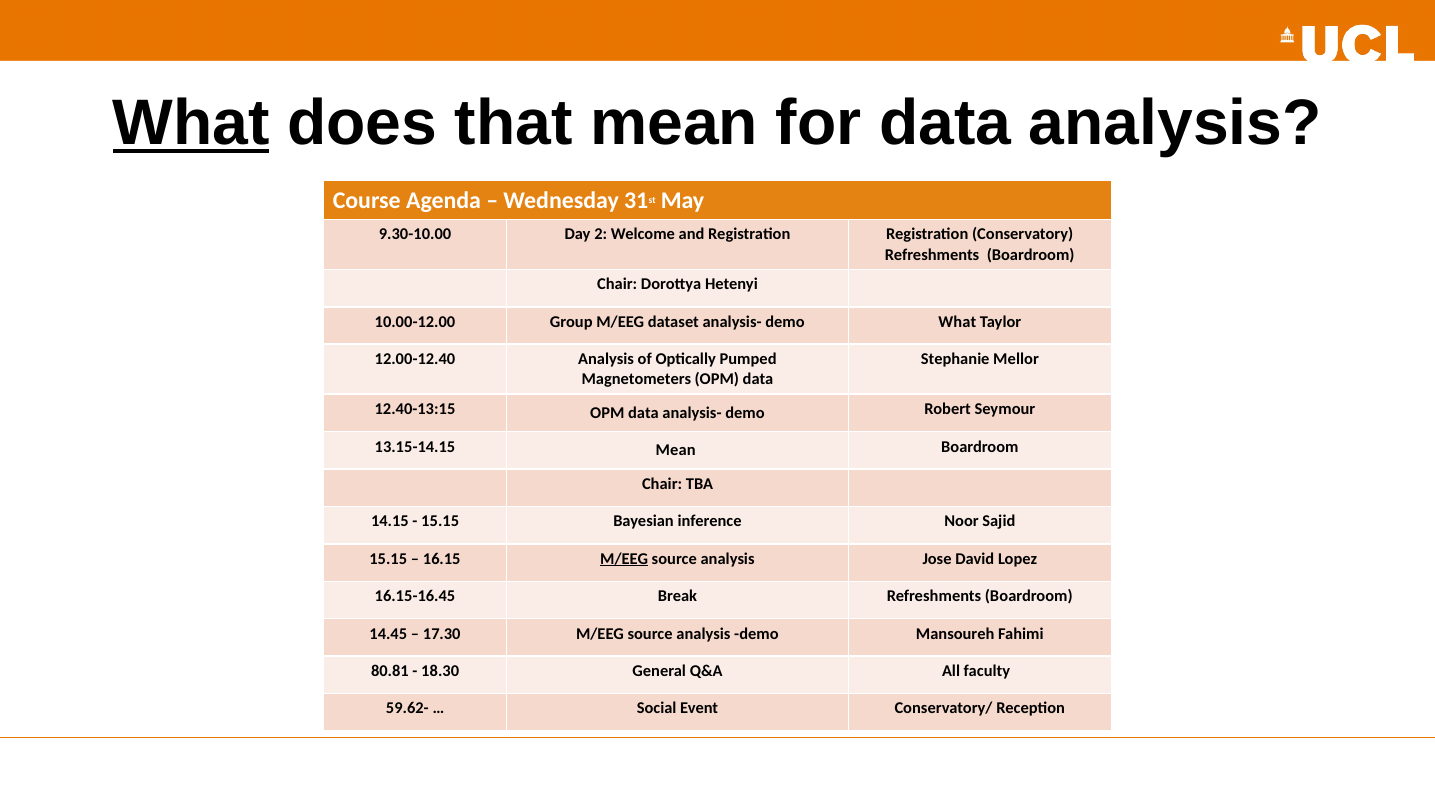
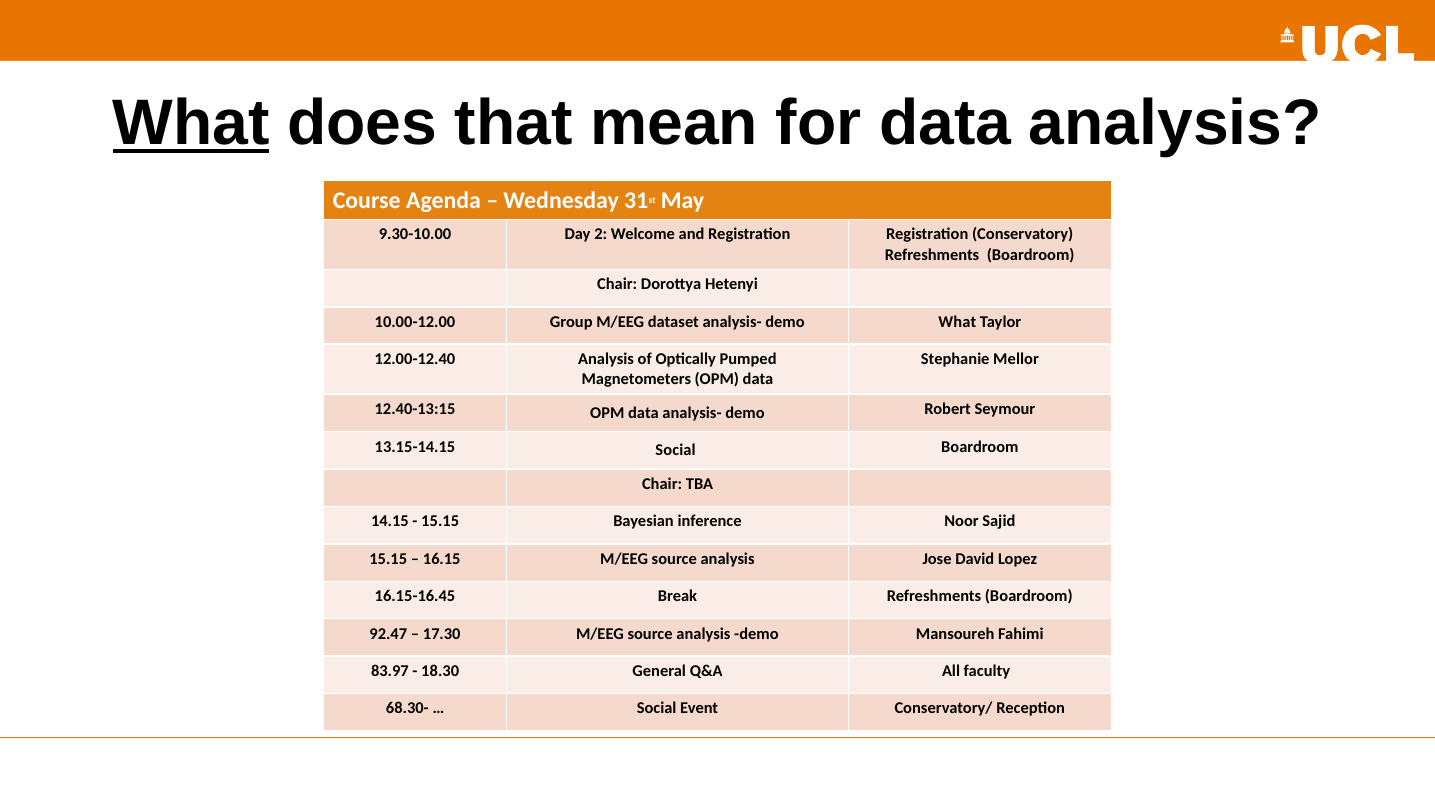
Mean at (676, 451): Mean -> Social
M/EEG at (624, 559) underline: present -> none
14.45: 14.45 -> 92.47
80.81: 80.81 -> 83.97
59.62-: 59.62- -> 68.30-
